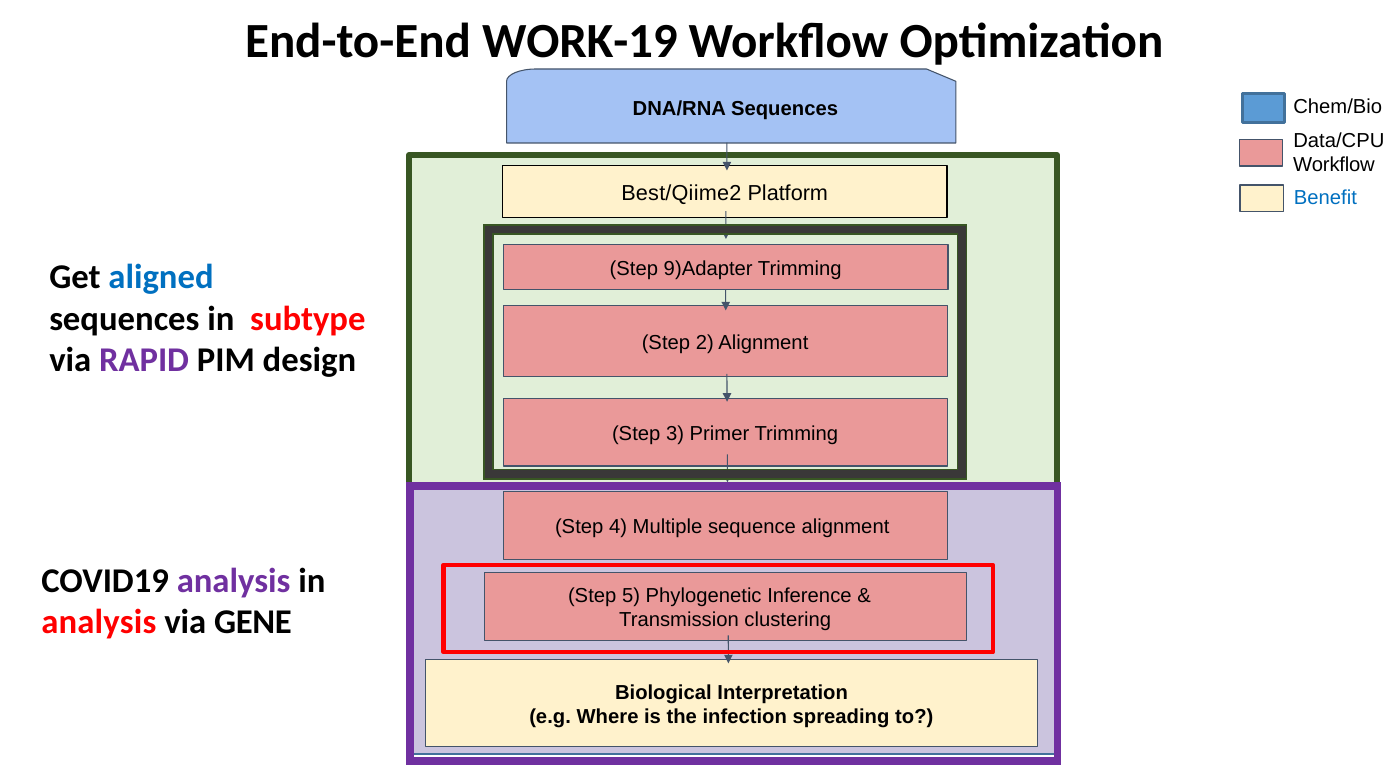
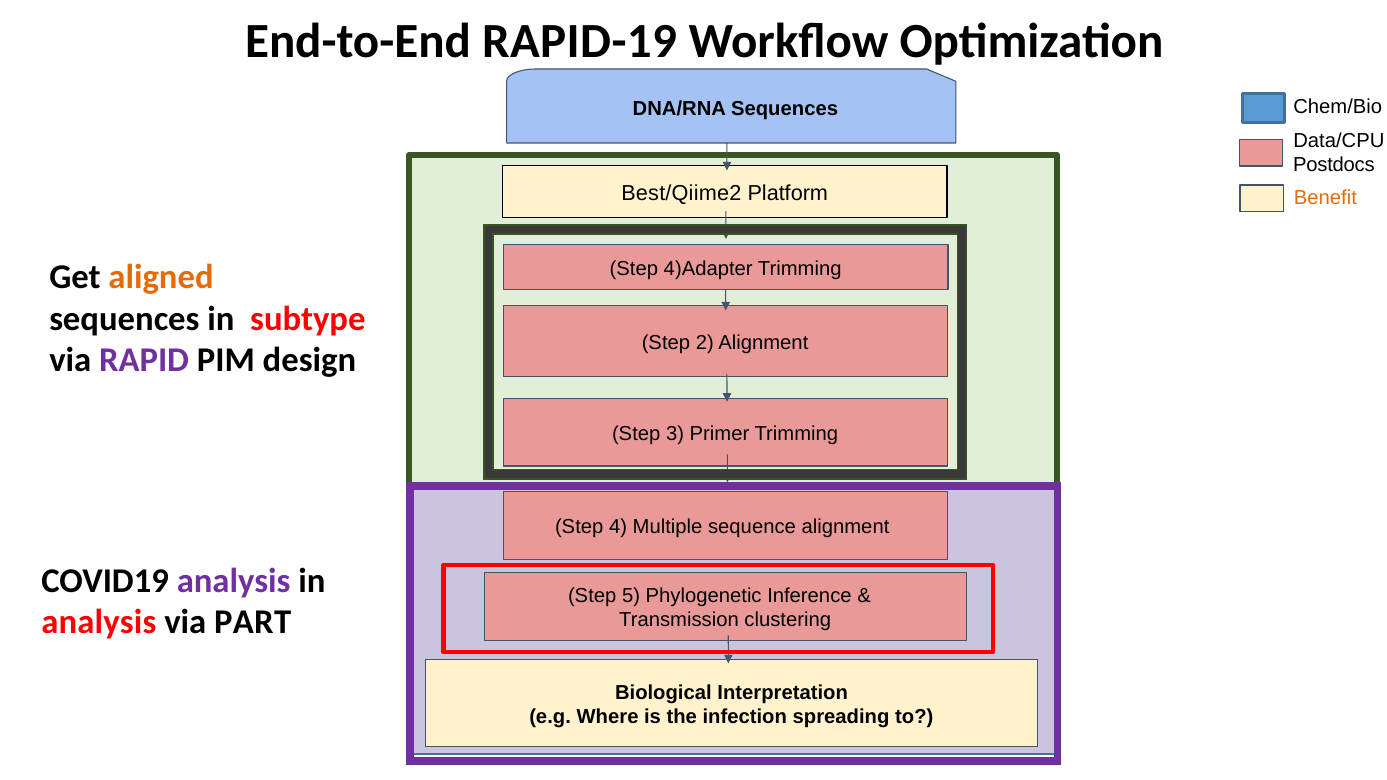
WORK-19: WORK-19 -> RAPID-19
Workflow at (1334, 165): Workflow -> Postdocs
Benefit colour: blue -> orange
9)Adapter: 9)Adapter -> 4)Adapter
aligned colour: blue -> orange
GENE: GENE -> PART
